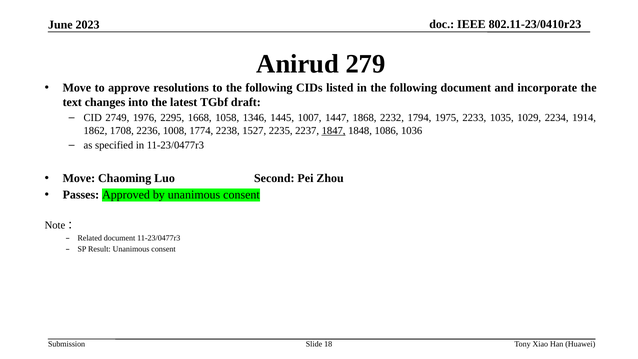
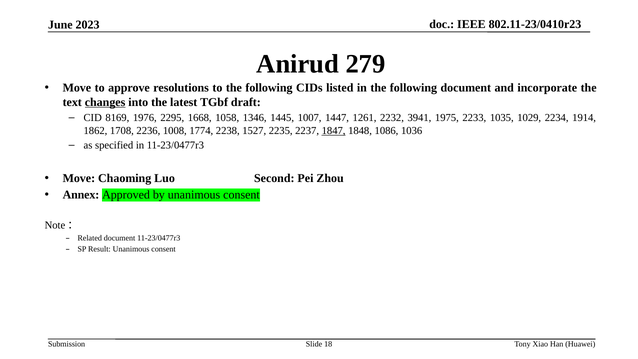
changes underline: none -> present
2749: 2749 -> 8169
1868: 1868 -> 1261
1794: 1794 -> 3941
Passes: Passes -> Annex
